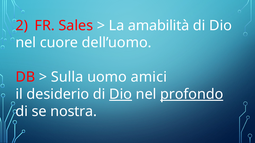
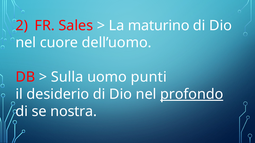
amabilità: amabilità -> maturino
amici: amici -> punti
Dio at (121, 94) underline: present -> none
